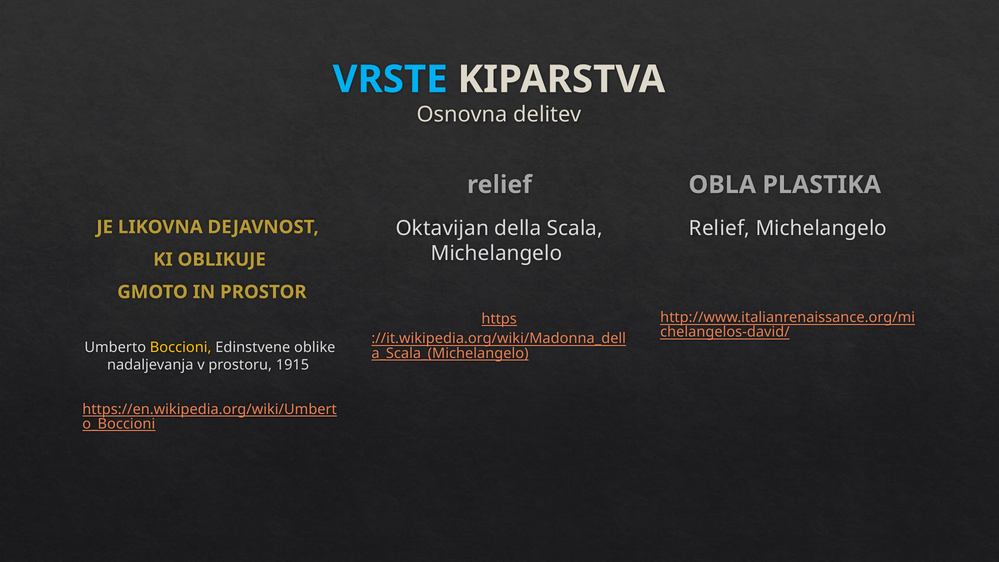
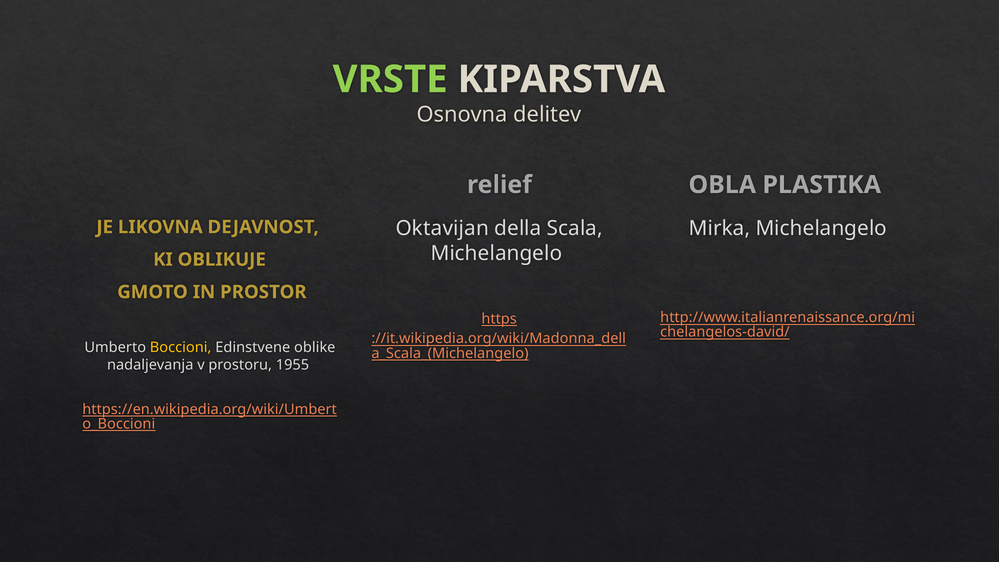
VRSTE colour: light blue -> light green
Relief at (719, 228): Relief -> Mirka
1915: 1915 -> 1955
